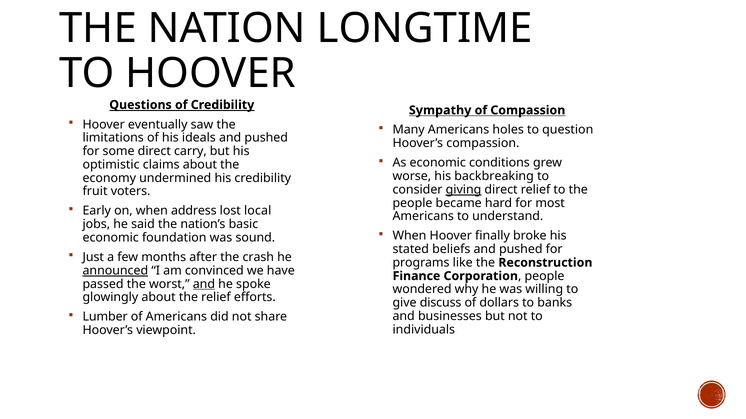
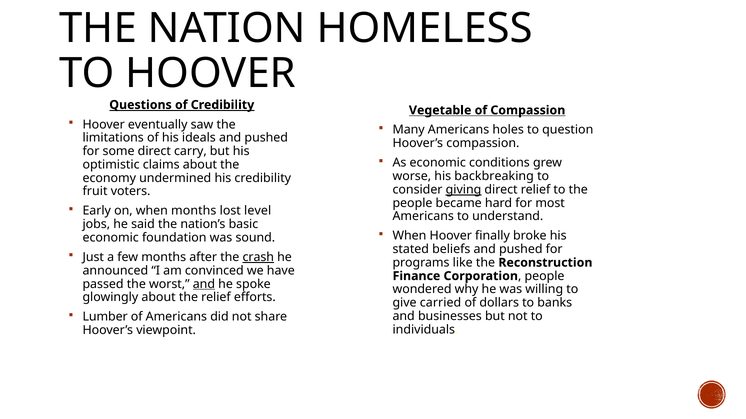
LONGTIME: LONGTIME -> HOMELESS
Sympathy: Sympathy -> Vegetable
when address: address -> months
local: local -> level
crash underline: none -> present
announced underline: present -> none
discuss: discuss -> carried
